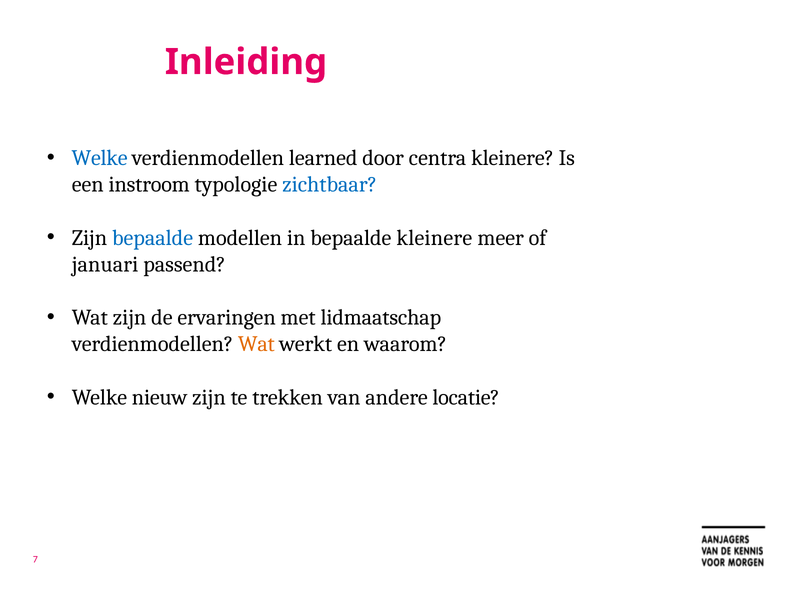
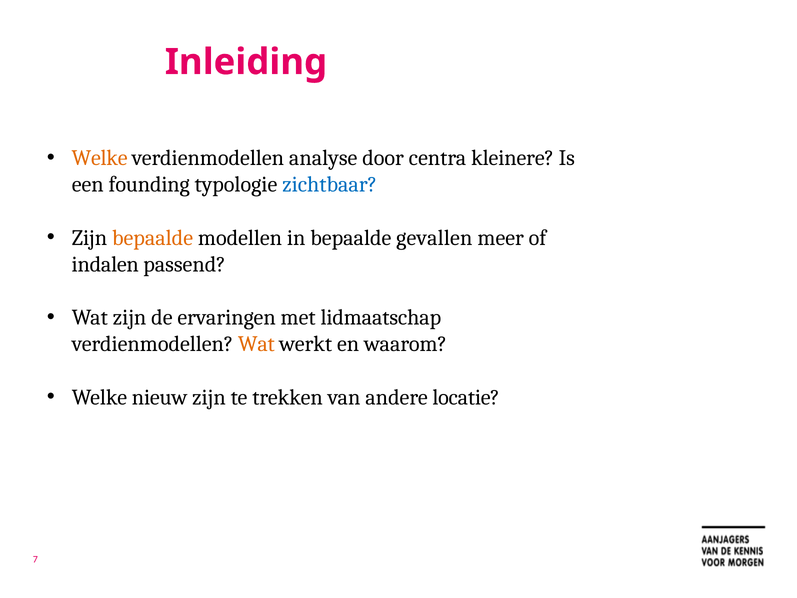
Welke at (100, 158) colour: blue -> orange
learned: learned -> analyse
instroom: instroom -> founding
bepaalde at (153, 238) colour: blue -> orange
bepaalde kleinere: kleinere -> gevallen
januari: januari -> indalen
